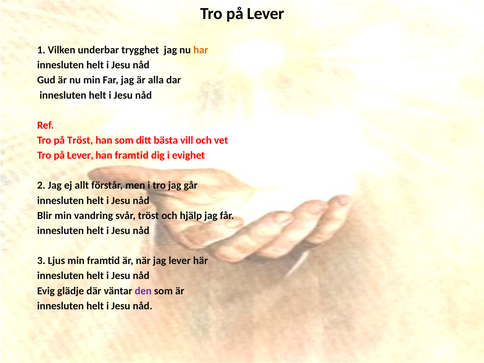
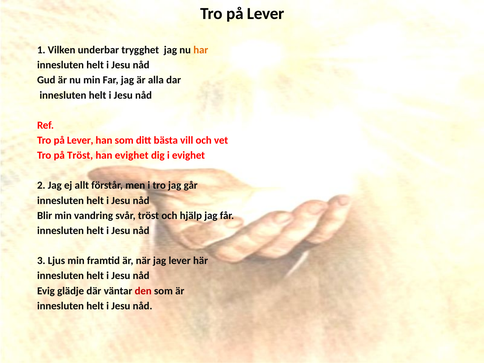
Tröst at (80, 140): Tröst -> Lever
Lever at (80, 155): Lever -> Tröst
han framtid: framtid -> evighet
den colour: purple -> red
